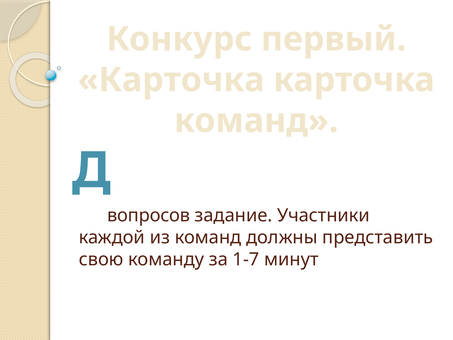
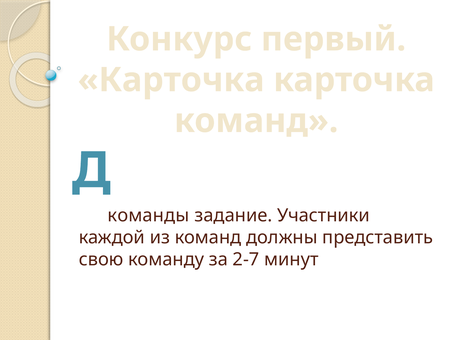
вопросов: вопросов -> команды
1-7: 1-7 -> 2-7
